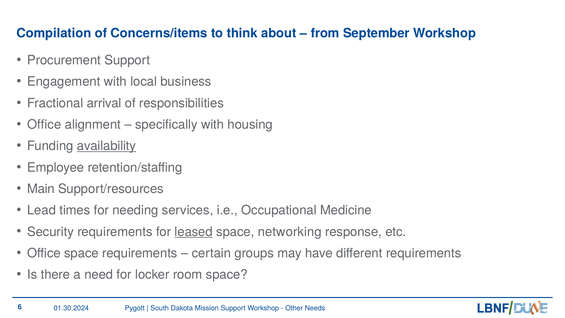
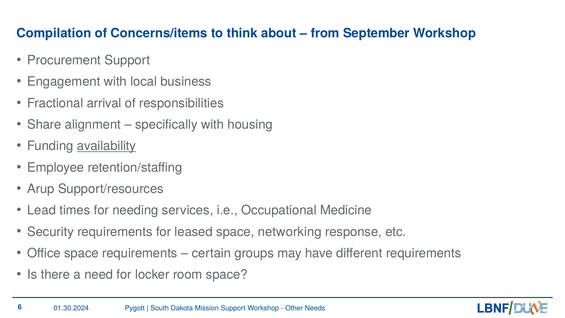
Office at (44, 124): Office -> Share
Main: Main -> Arup
leased underline: present -> none
